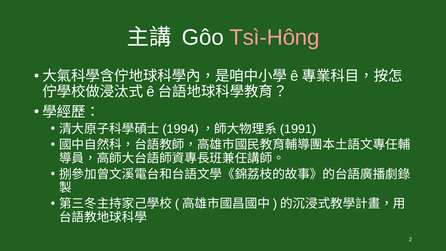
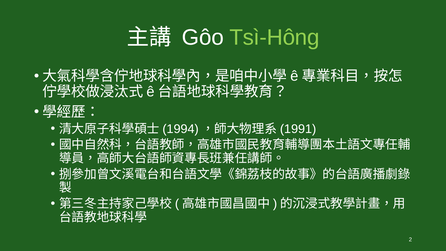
Tsì-Hông colour: pink -> light green
